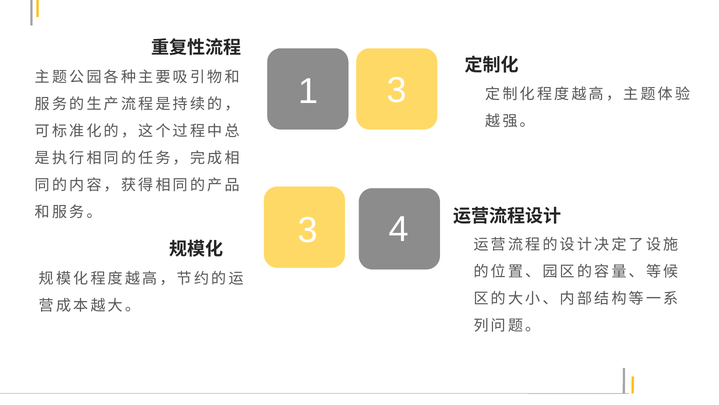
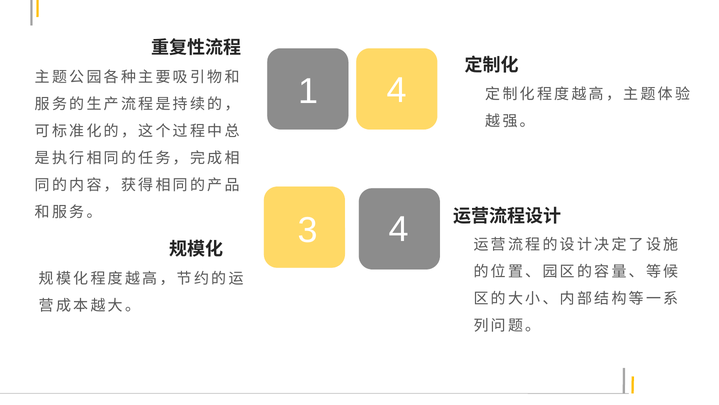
1 3: 3 -> 4
